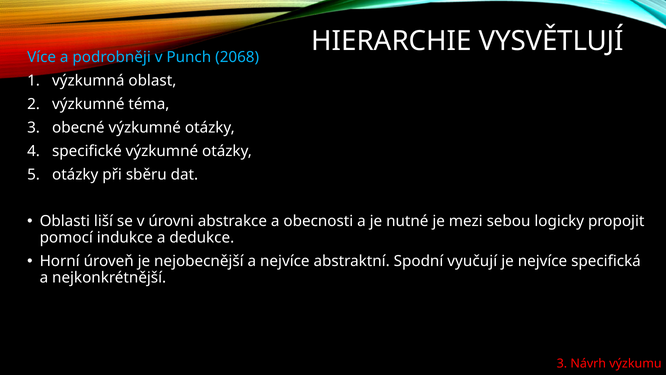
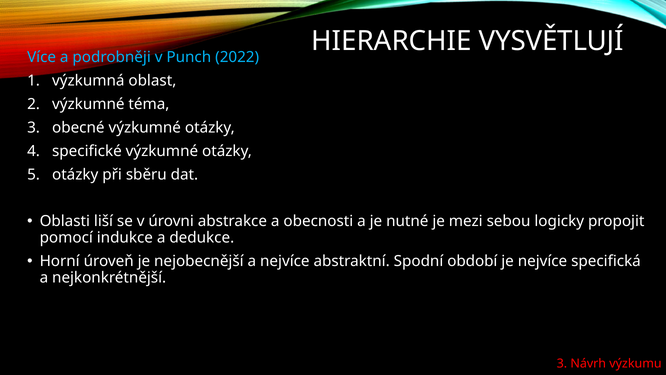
2068: 2068 -> 2022
vyučují: vyučují -> období
